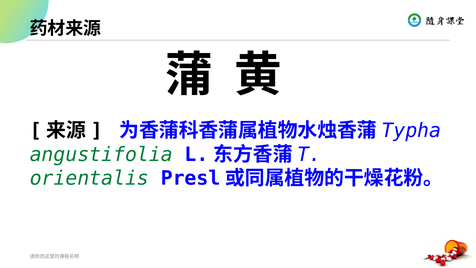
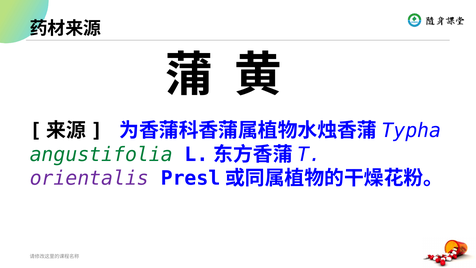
orientalis colour: green -> purple
